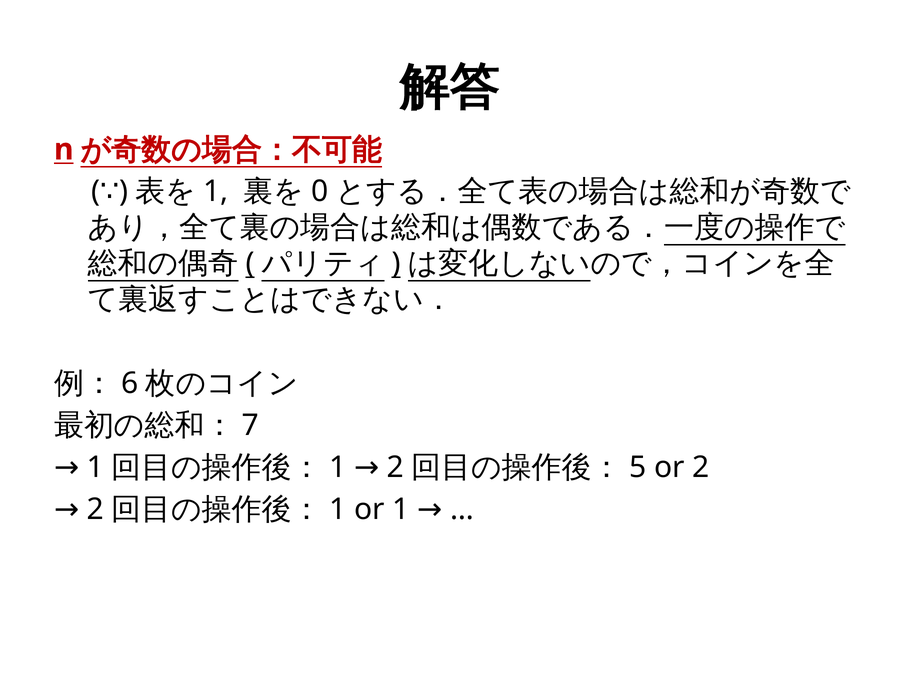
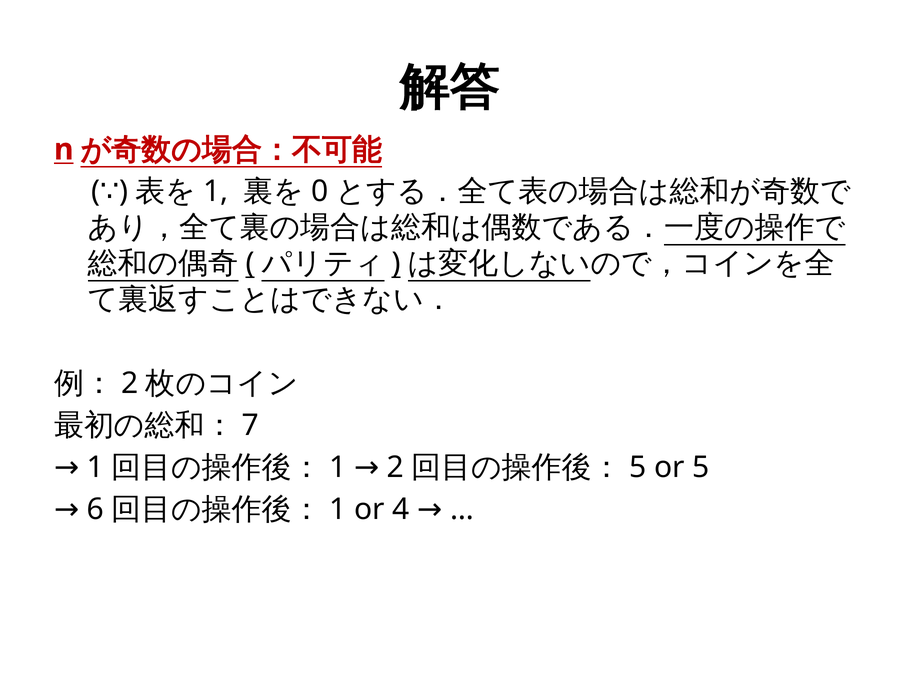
6 at (130, 383): 6 -> 2
or 2: 2 -> 5
2 at (96, 509): 2 -> 6
or 1: 1 -> 4
